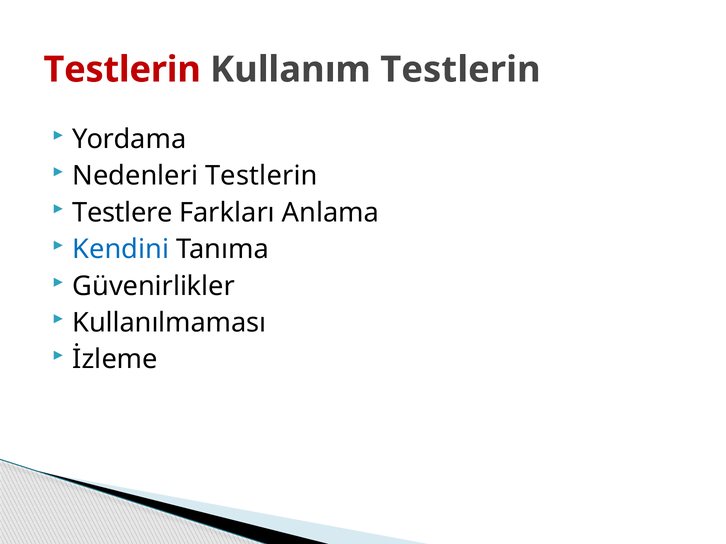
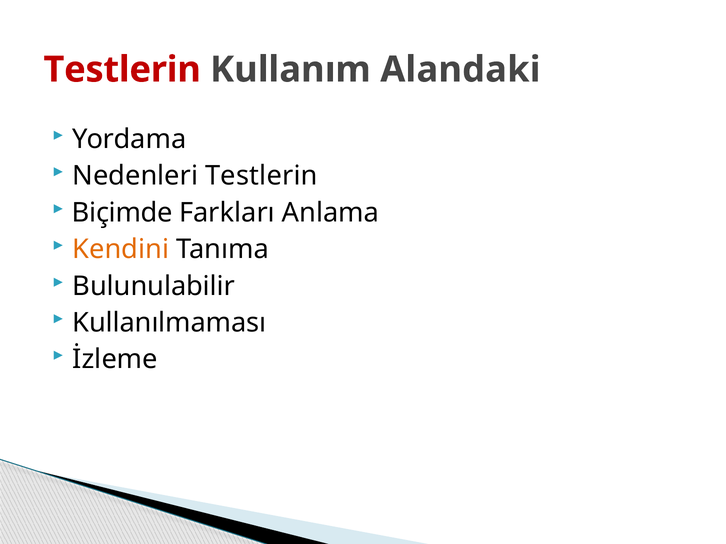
Kullanım Testlerin: Testlerin -> Alandaki
Testlere: Testlere -> Biçimde
Kendini colour: blue -> orange
Güvenirlikler: Güvenirlikler -> Bulunulabilir
